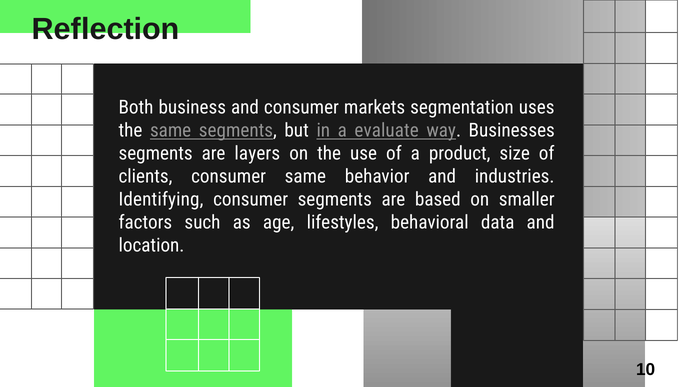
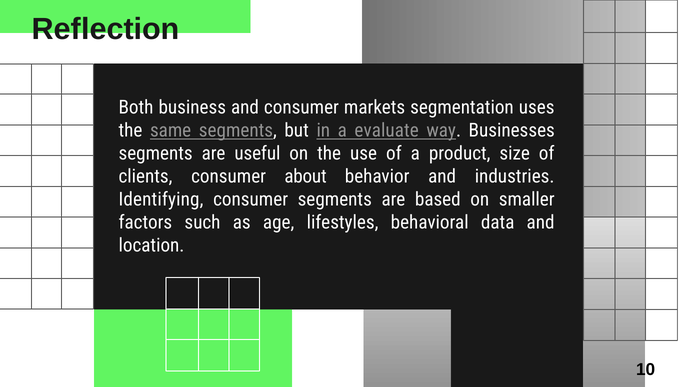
layers: layers -> useful
consumer same: same -> about
